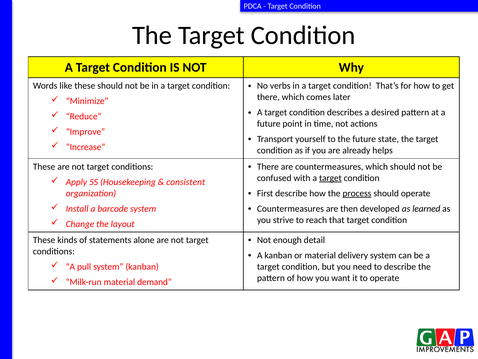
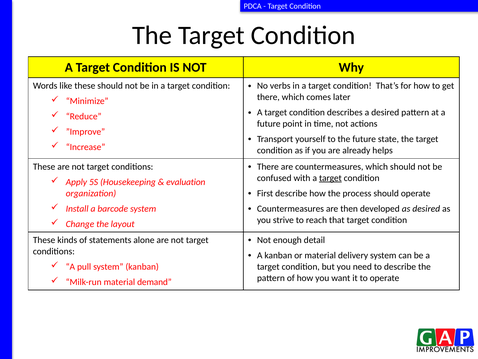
consistent: consistent -> evaluation
process underline: present -> none
as learned: learned -> desired
